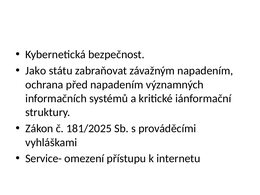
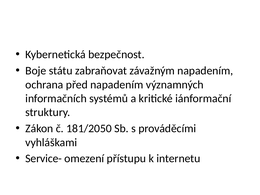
Jako: Jako -> Boje
181/2025: 181/2025 -> 181/2050
